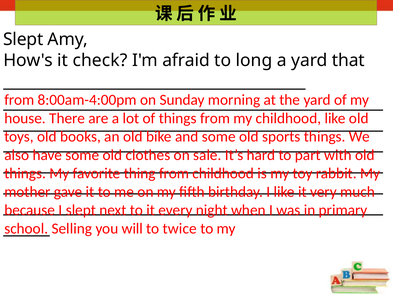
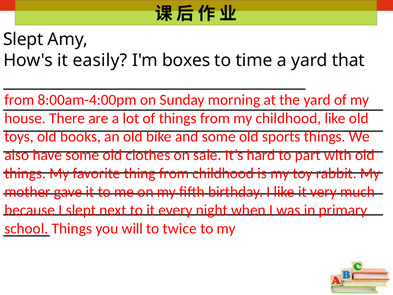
check: check -> easily
afraid: afraid -> boxes
long: long -> time
Selling at (72, 228): Selling -> Things
